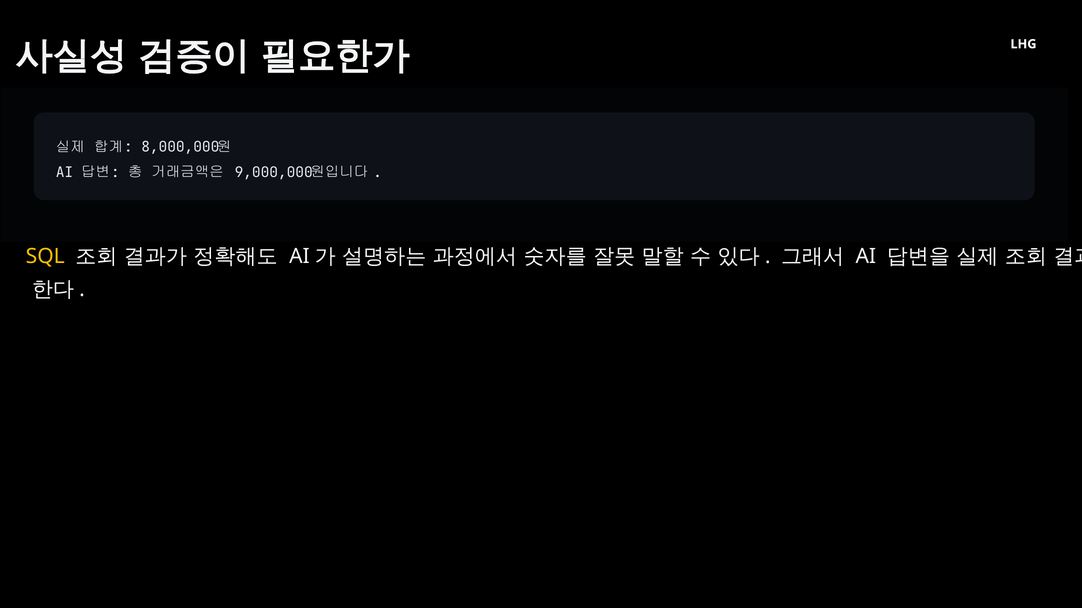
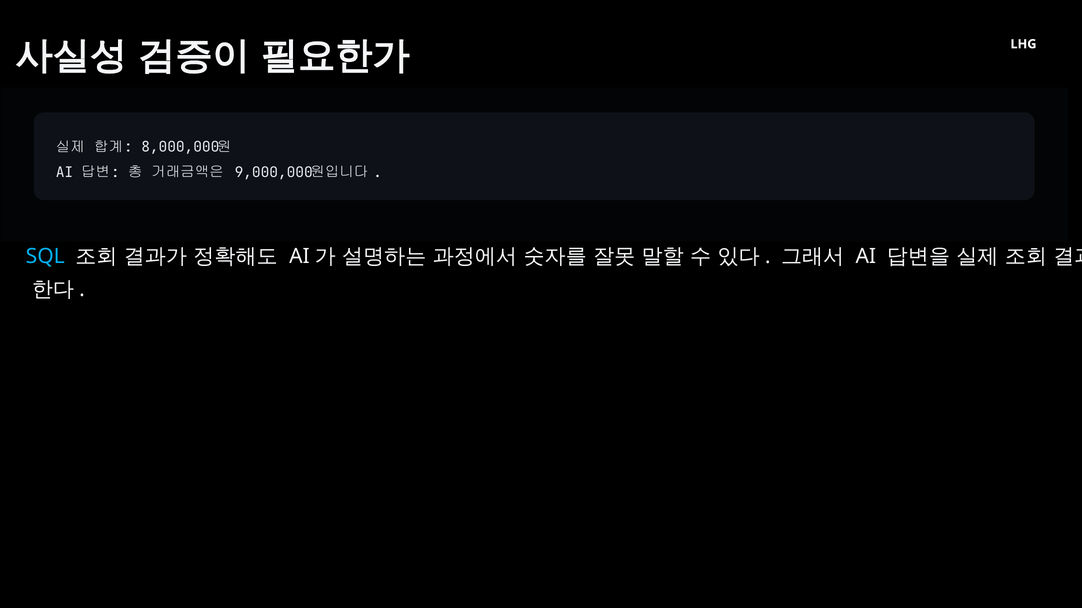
SQL colour: yellow -> light blue
